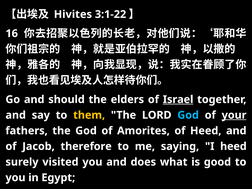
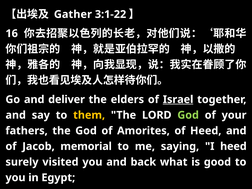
Hivites: Hivites -> Gather
should: should -> deliver
God at (188, 115) colour: light blue -> light green
your underline: present -> none
therefore: therefore -> memorial
does: does -> back
